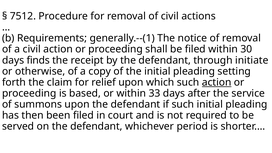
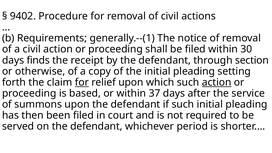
7512: 7512 -> 9402
initiate: initiate -> section
for at (82, 82) underline: none -> present
33: 33 -> 37
